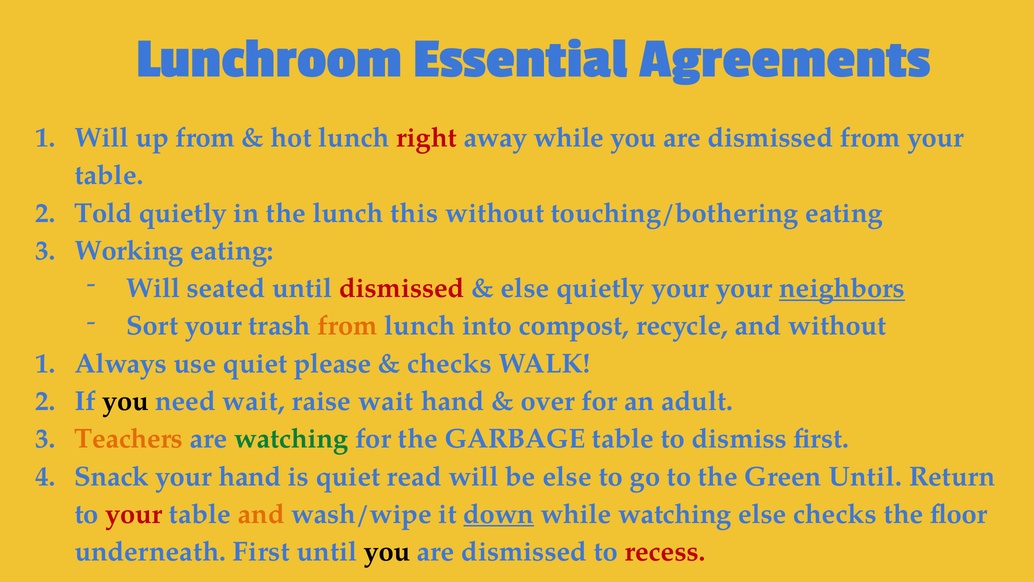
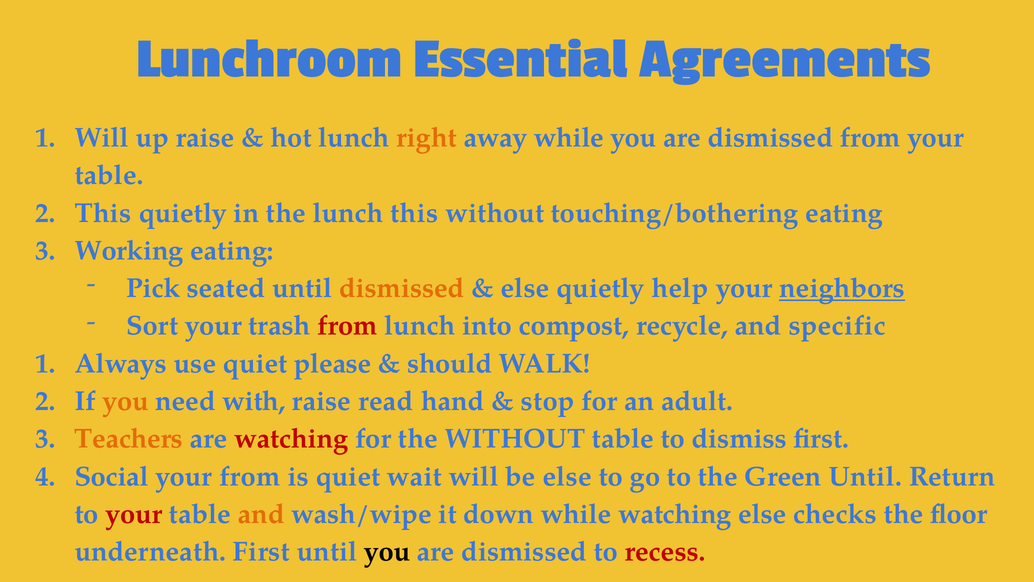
up from: from -> raise
right colour: red -> orange
Told at (103, 213): Told -> This
Will at (153, 288): Will -> Pick
dismissed at (402, 288) colour: red -> orange
quietly your: your -> help
from at (347, 326) colour: orange -> red
and without: without -> specific
checks at (449, 363): checks -> should
you at (126, 401) colour: black -> orange
need wait: wait -> with
raise wait: wait -> read
over: over -> stop
watching at (291, 439) colour: green -> red
the GARBAGE: GARBAGE -> WITHOUT
Snack: Snack -> Social
your hand: hand -> from
read: read -> wait
down underline: present -> none
